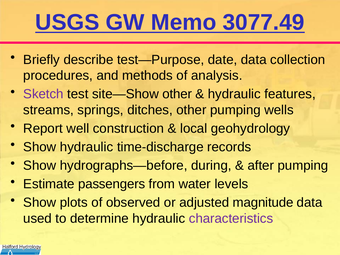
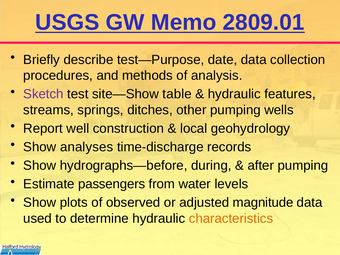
3077.49: 3077.49 -> 2809.01
site—Show other: other -> table
Show hydraulic: hydraulic -> analyses
characteristics colour: purple -> orange
